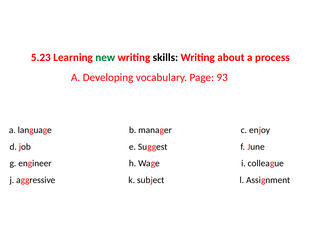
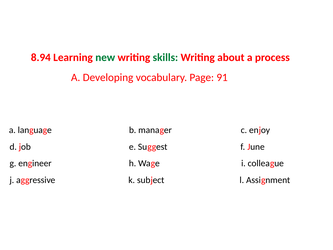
5.23: 5.23 -> 8.94
skills colour: black -> green
93: 93 -> 91
